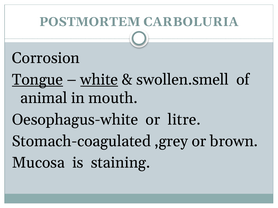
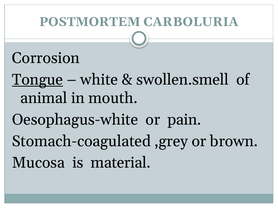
white underline: present -> none
litre: litre -> pain
staining: staining -> material
